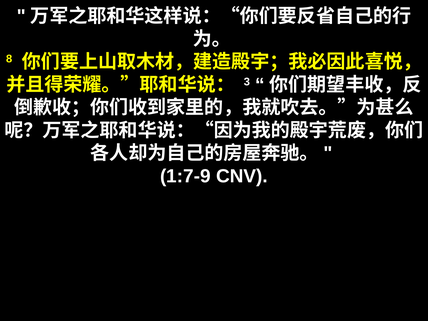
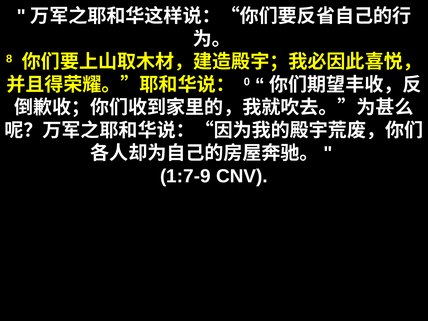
3: 3 -> 0
